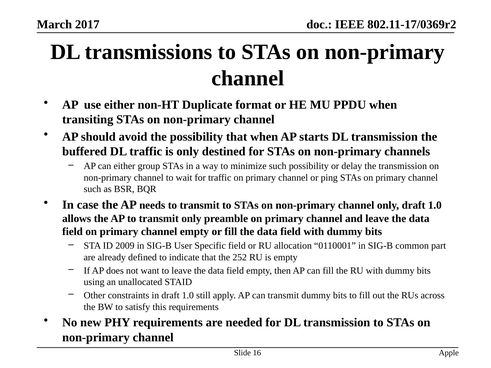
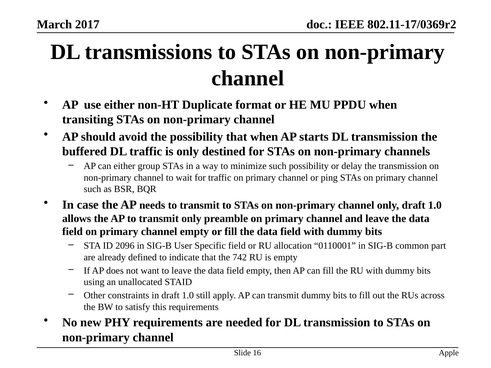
2009: 2009 -> 2096
252: 252 -> 742
